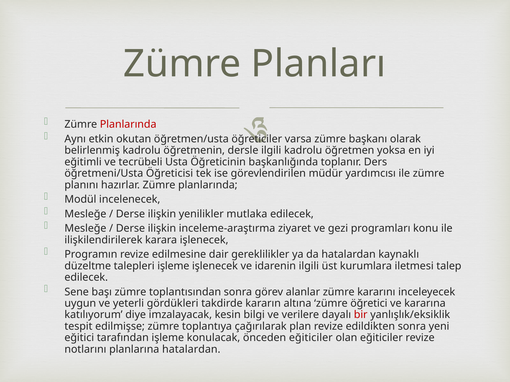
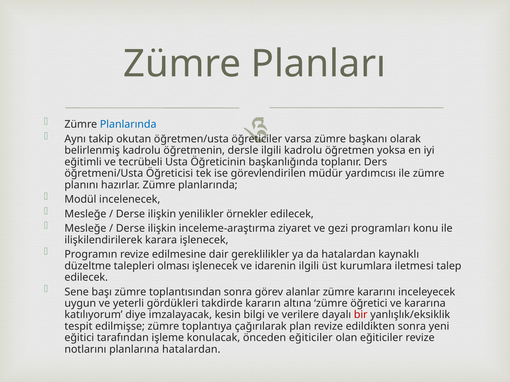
Planlarında at (128, 125) colour: red -> blue
etkin: etkin -> takip
mutlaka: mutlaka -> örnekler
talepleri işleme: işleme -> olması
